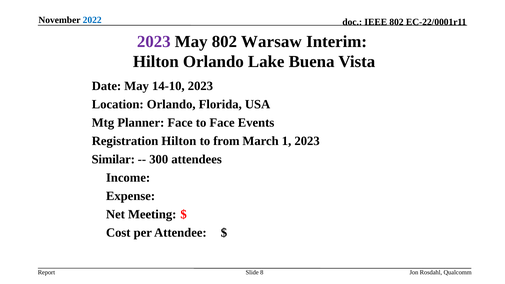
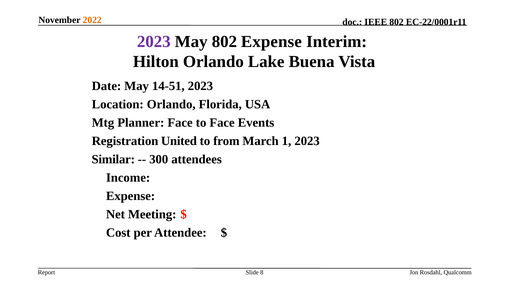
2022 colour: blue -> orange
802 Warsaw: Warsaw -> Expense
14-10: 14-10 -> 14-51
Registration Hilton: Hilton -> United
